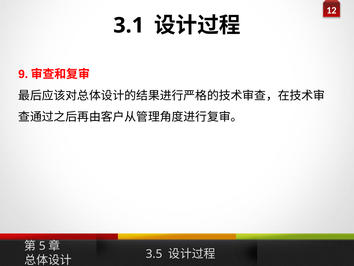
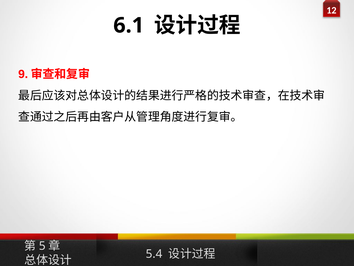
3.1: 3.1 -> 6.1
3.5: 3.5 -> 5.4
